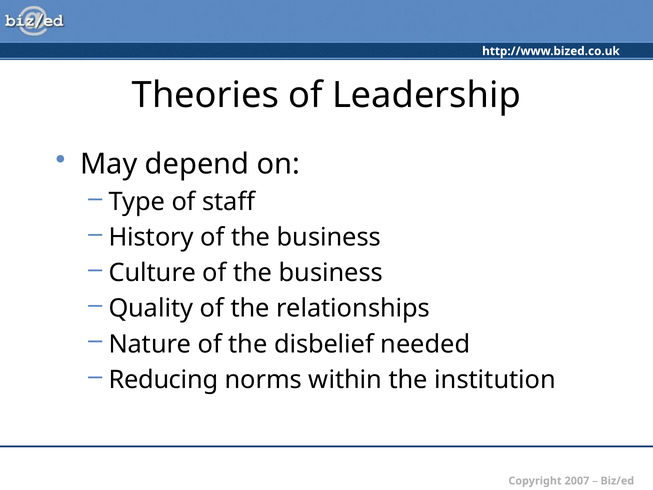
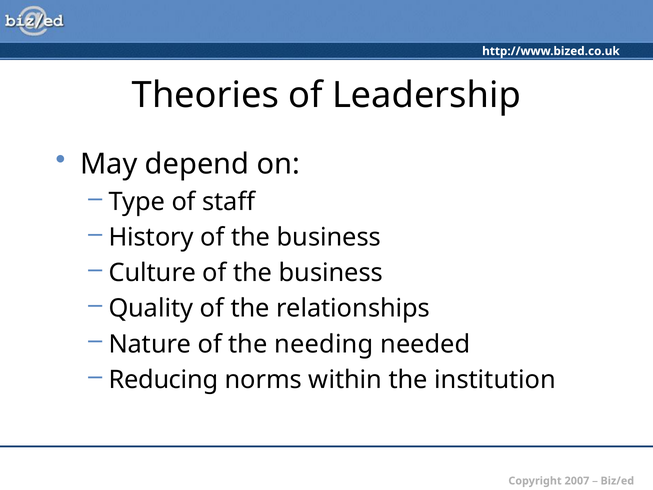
disbelief: disbelief -> needing
